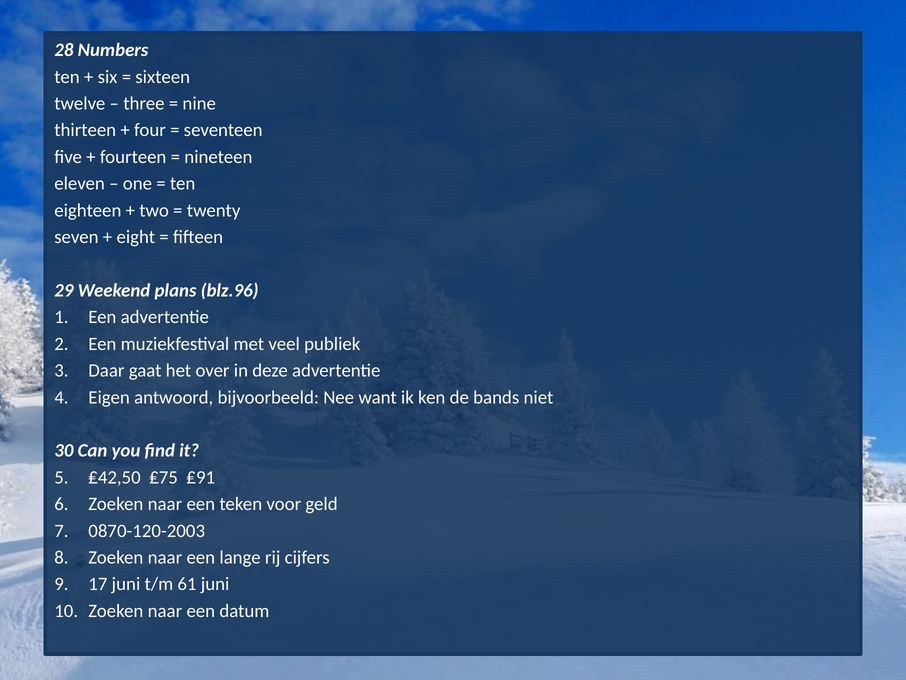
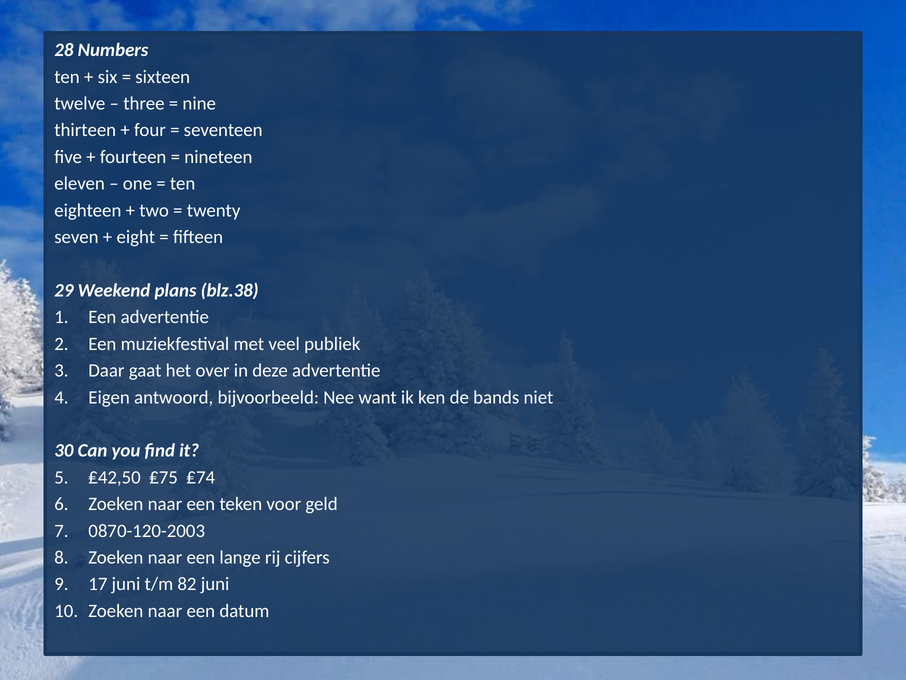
blz.96: blz.96 -> blz.38
₤91: ₤91 -> ₤74
61: 61 -> 82
